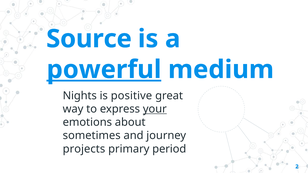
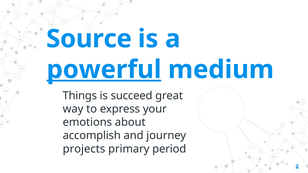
Nights: Nights -> Things
positive: positive -> succeed
your underline: present -> none
sometimes: sometimes -> accomplish
